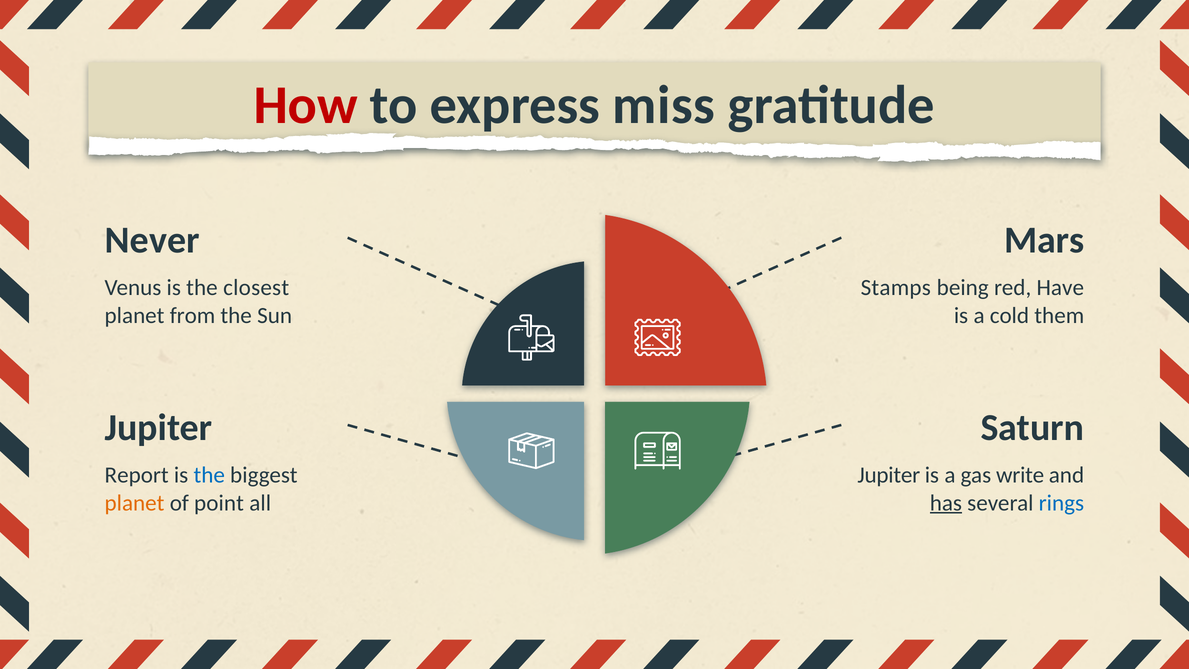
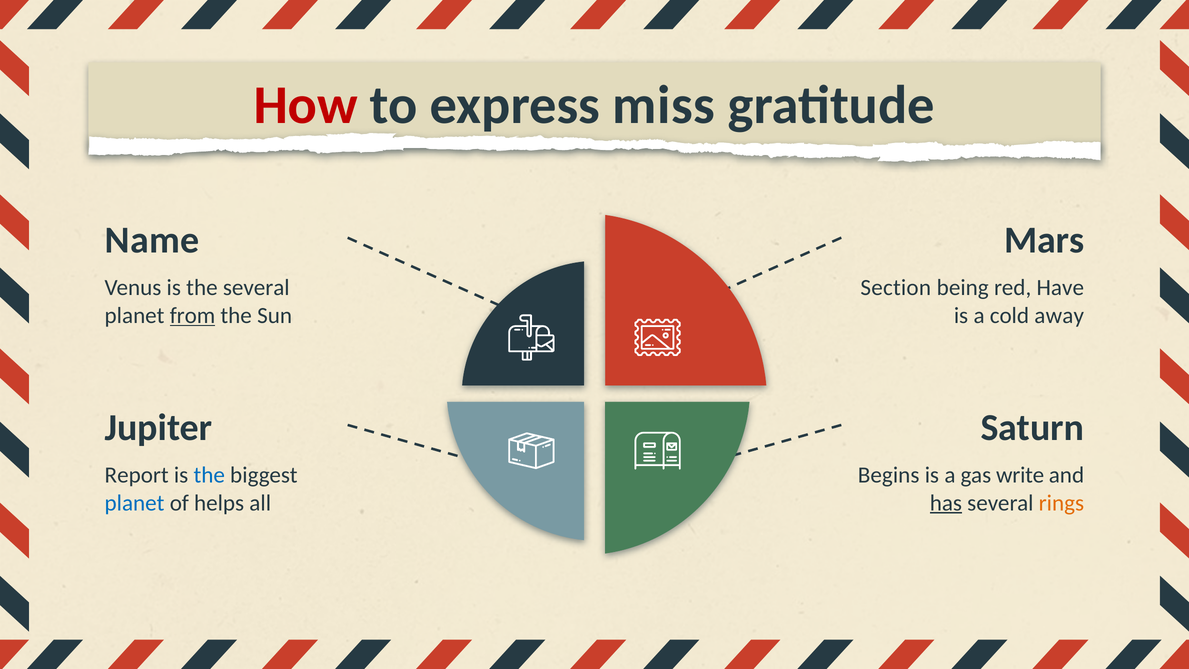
Never: Never -> Name
the closest: closest -> several
Stamps: Stamps -> Section
from underline: none -> present
them: them -> away
Jupiter at (889, 475): Jupiter -> Begins
planet at (135, 503) colour: orange -> blue
point: point -> helps
rings colour: blue -> orange
